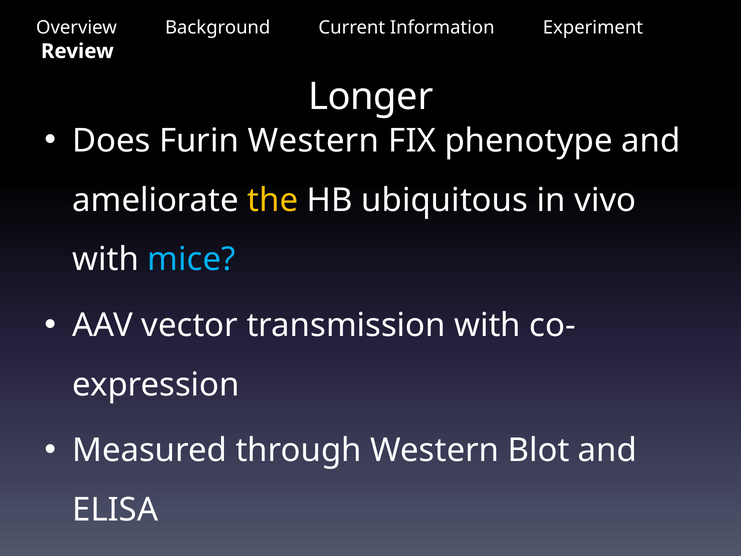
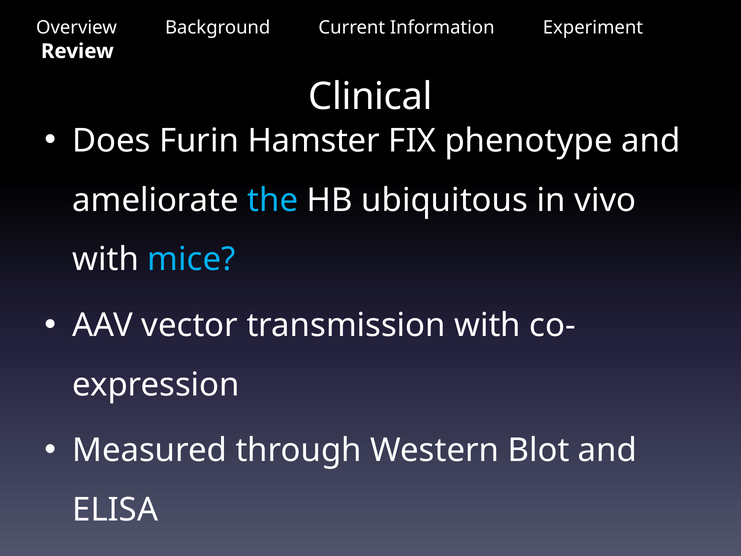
Longer: Longer -> Clinical
Furin Western: Western -> Hamster
the colour: yellow -> light blue
